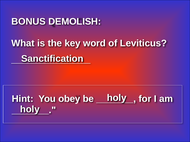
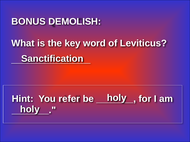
obey: obey -> refer
